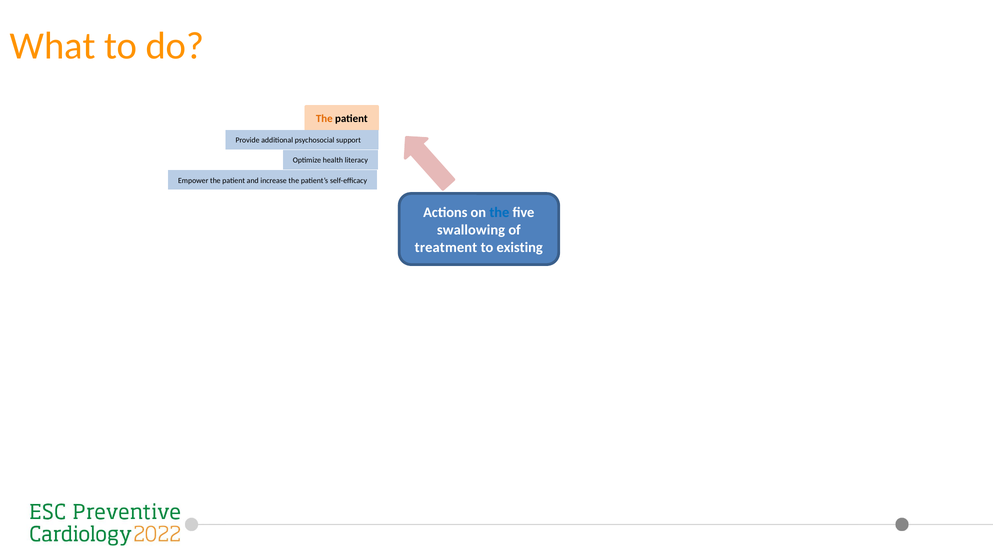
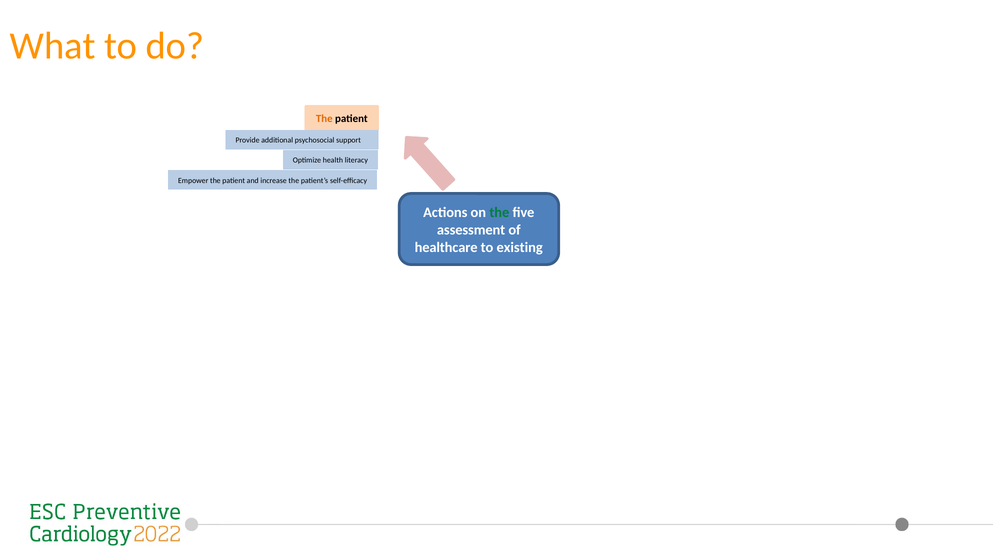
the at (499, 212) colour: blue -> green
swallowing: swallowing -> assessment
treatment: treatment -> healthcare
